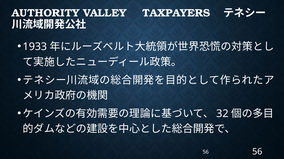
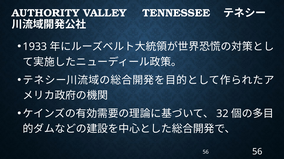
TAXPAYERS: TAXPAYERS -> TENNESSEE
